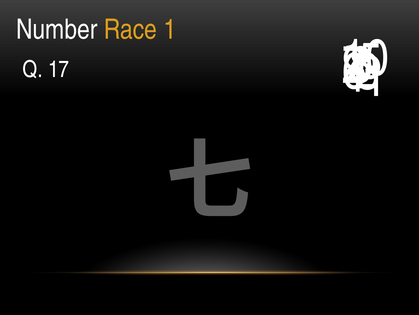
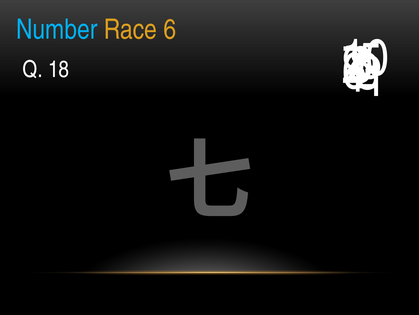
Number colour: white -> light blue
Race 1: 1 -> 6
17: 17 -> 18
